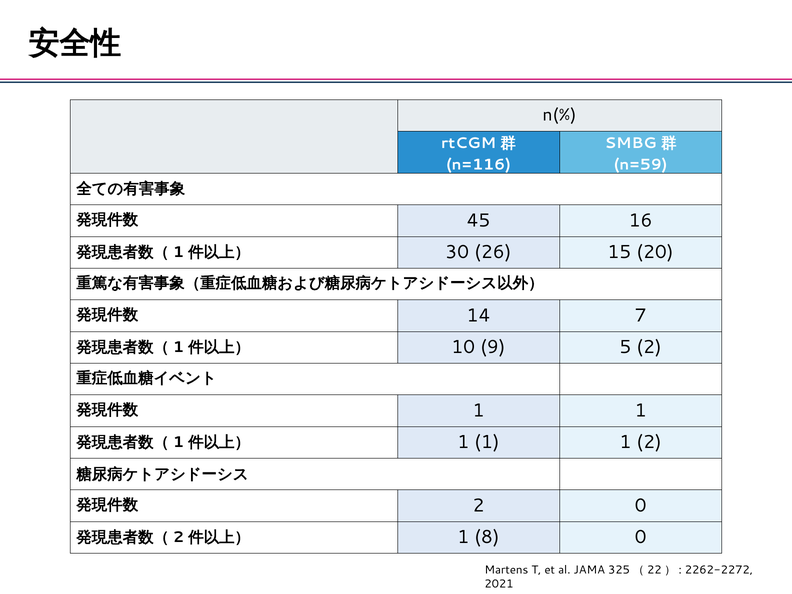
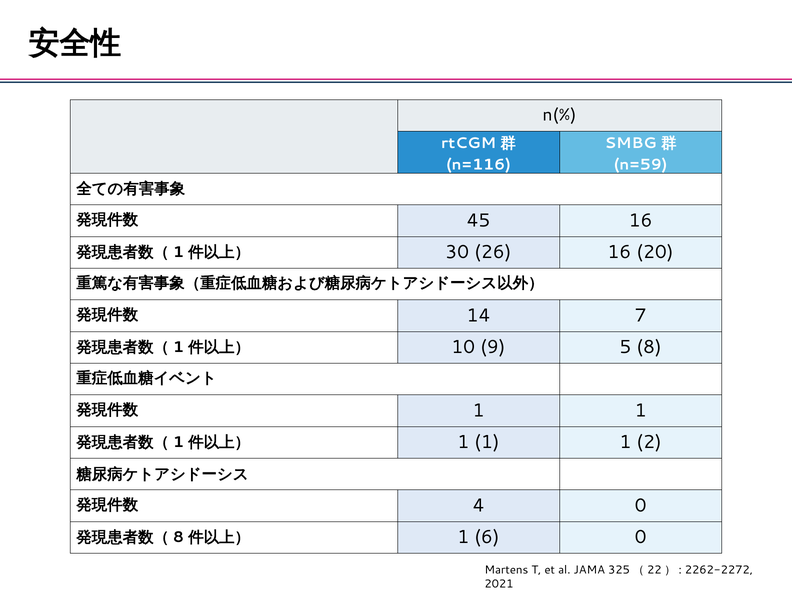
26 15: 15 -> 16
5 2: 2 -> 8
2 at (478, 506): 2 -> 4
2 at (178, 537): 2 -> 8
8: 8 -> 6
